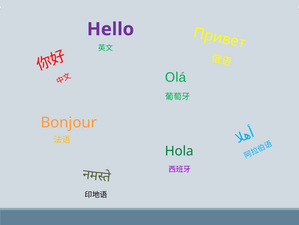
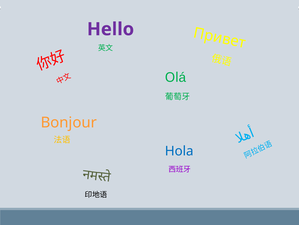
Hola colour: green -> blue
